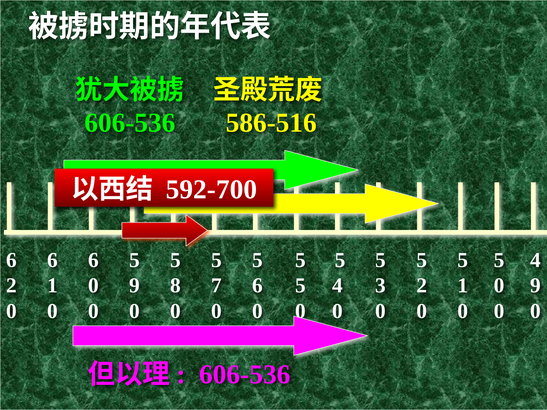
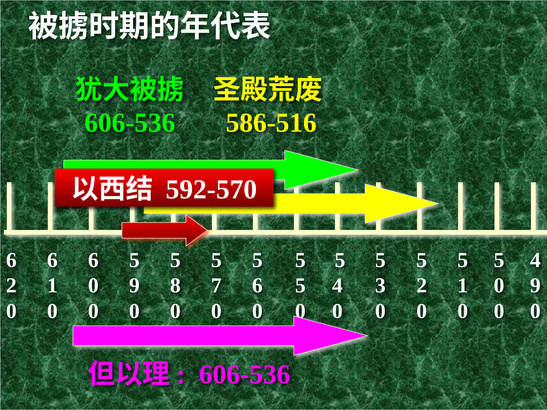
592-700: 592-700 -> 592-570
